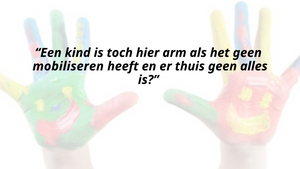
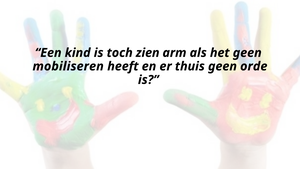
hier: hier -> zien
alles: alles -> orde
